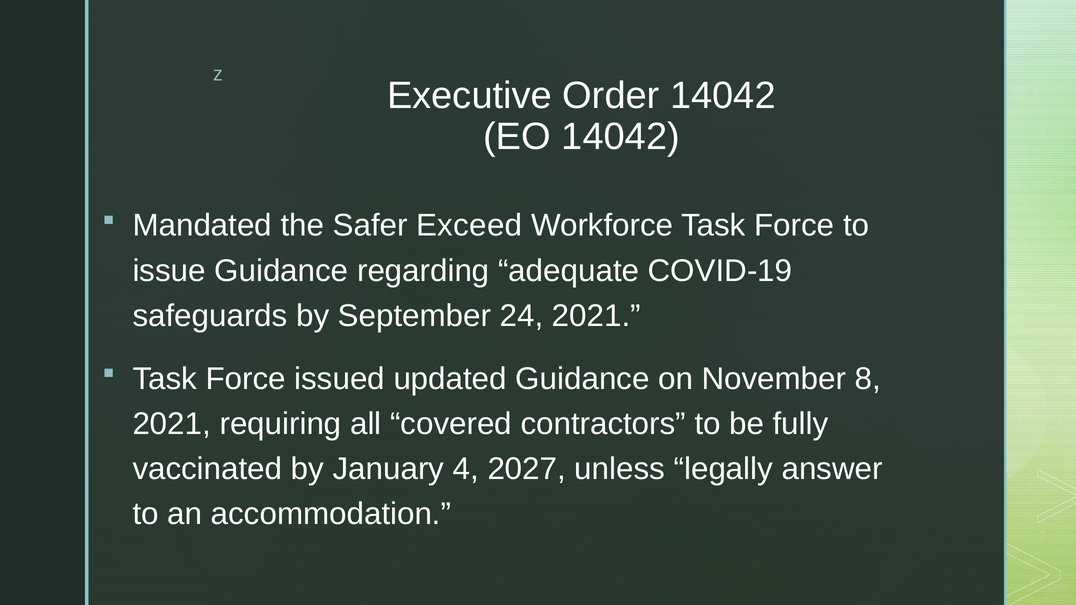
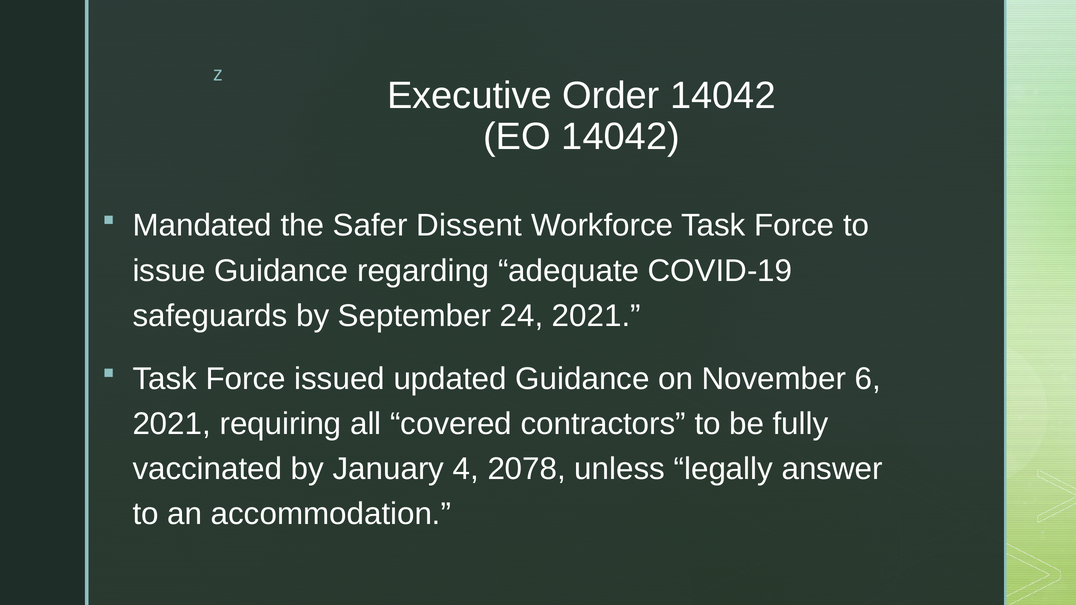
Exceed: Exceed -> Dissent
8: 8 -> 6
2027: 2027 -> 2078
